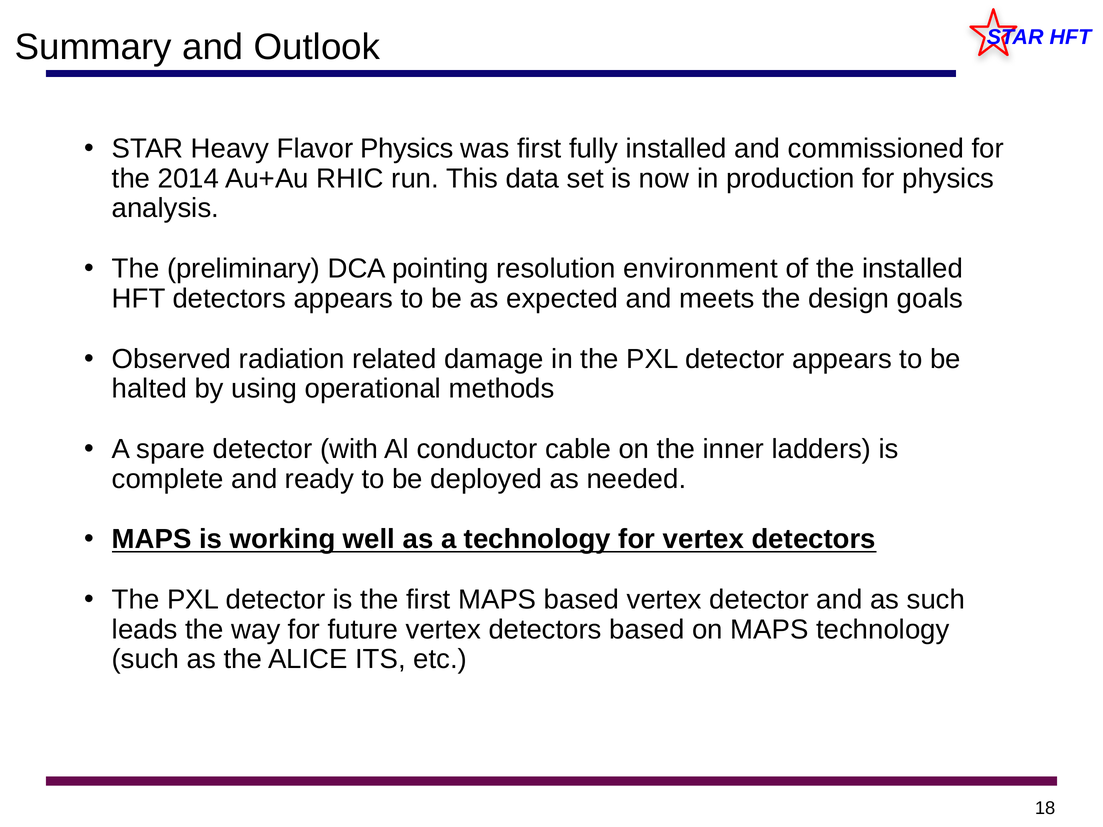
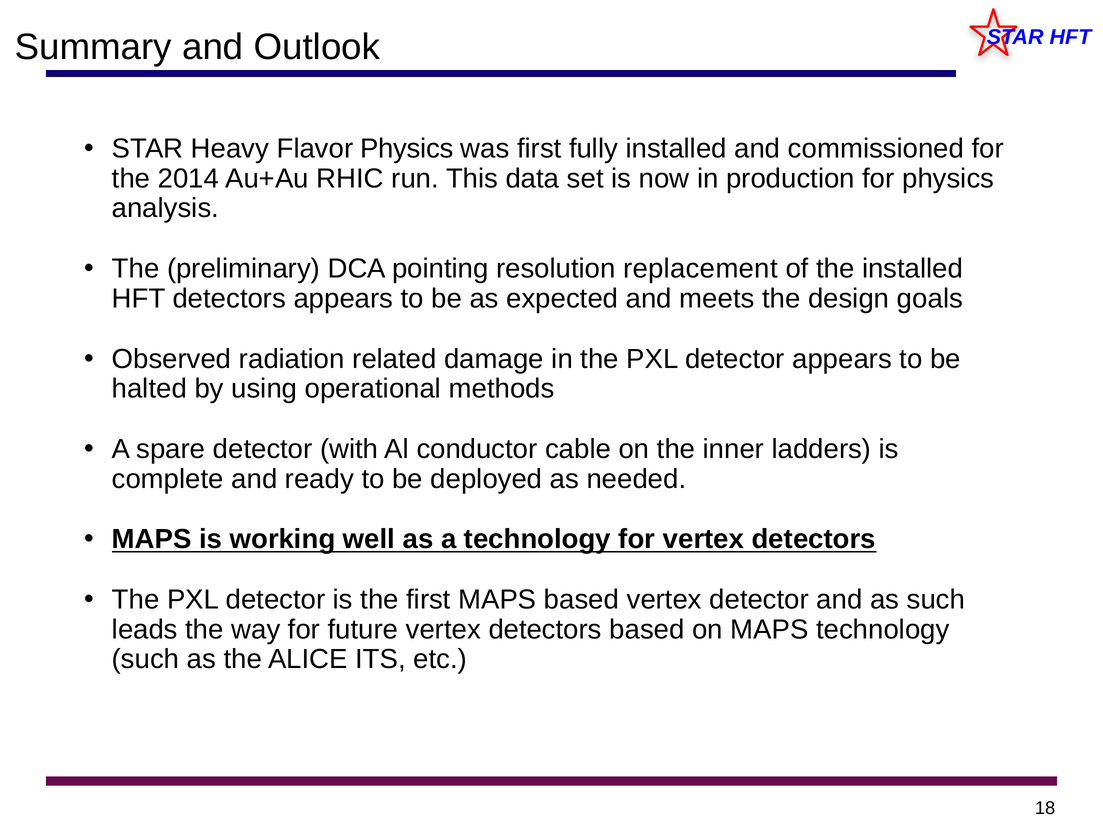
environment: environment -> replacement
